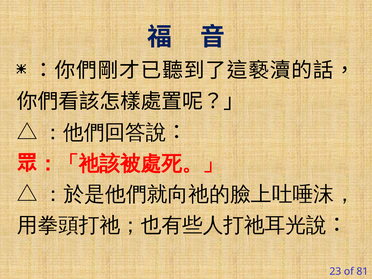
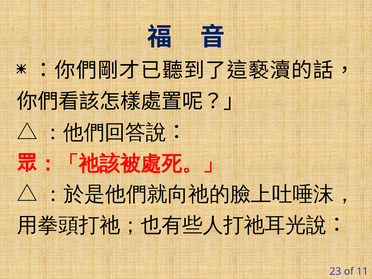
81: 81 -> 11
